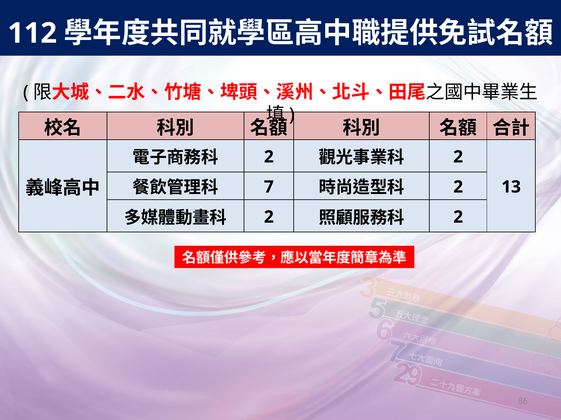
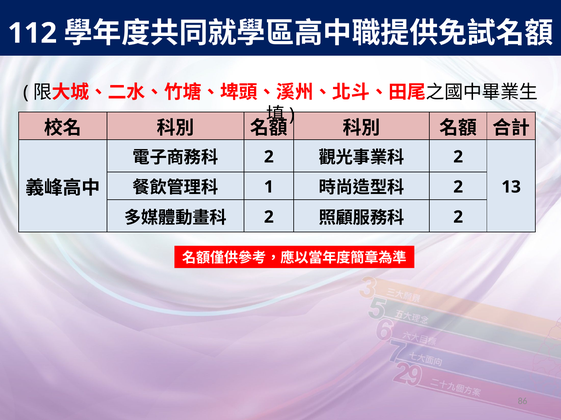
7: 7 -> 1
